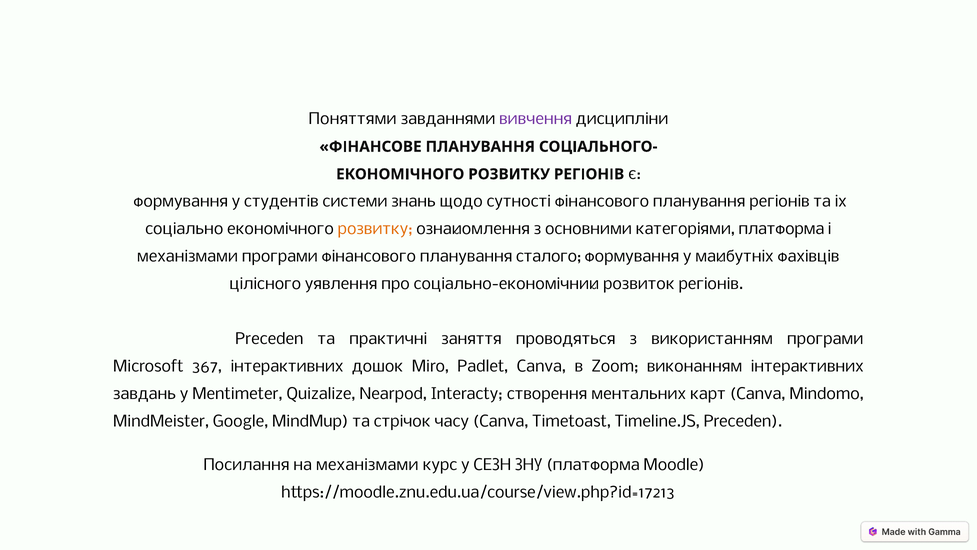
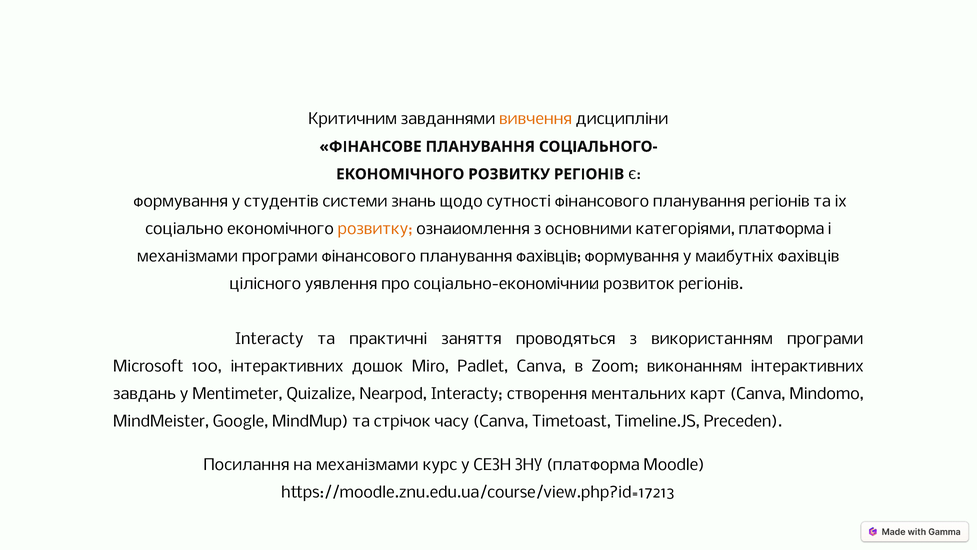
Поняттями: Поняттями -> Критичним
вивчення colour: purple -> orange
планування сталого: сталого -> фахівців
Preceden at (269, 339): Preceden -> Interacty
367: 367 -> 100
